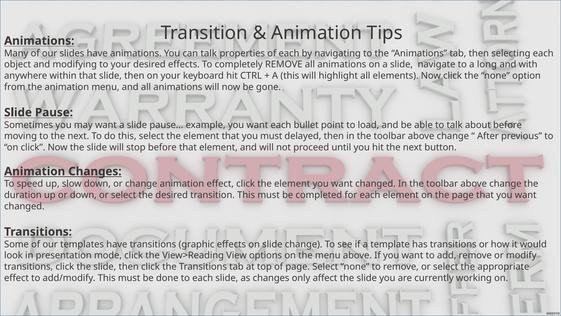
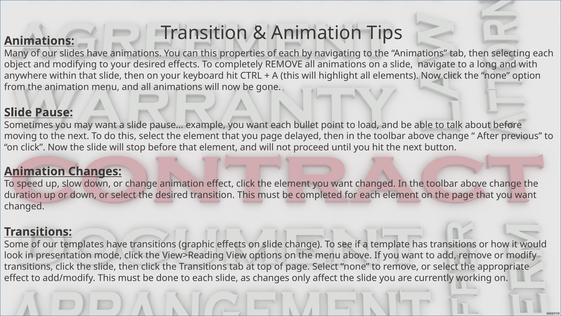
can talk: talk -> this
you must: must -> page
